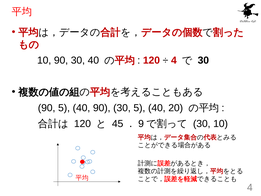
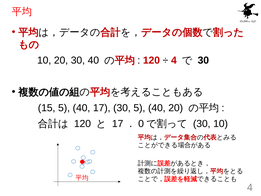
10 90: 90 -> 20
90 at (47, 108): 90 -> 15
40 90: 90 -> 17
45 at (118, 124): 45 -> 17
9: 9 -> 0
